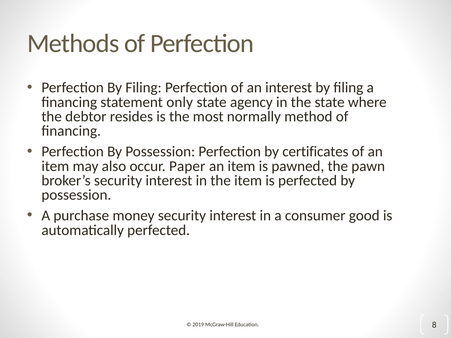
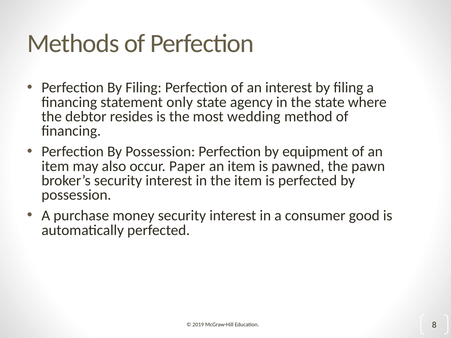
normally: normally -> wedding
certificates: certificates -> equipment
